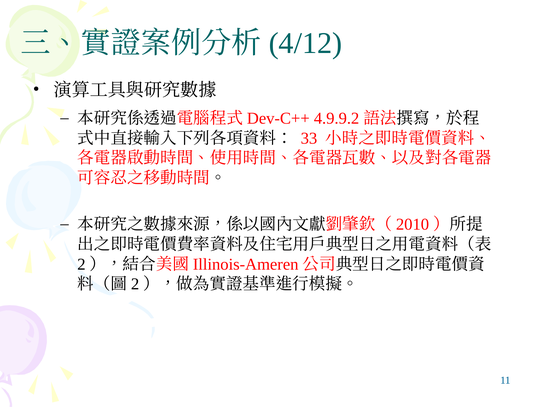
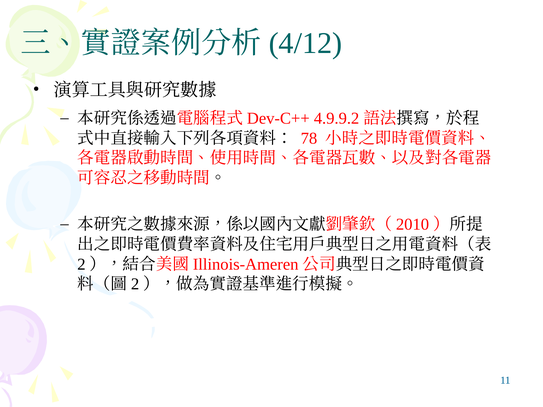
33: 33 -> 78
